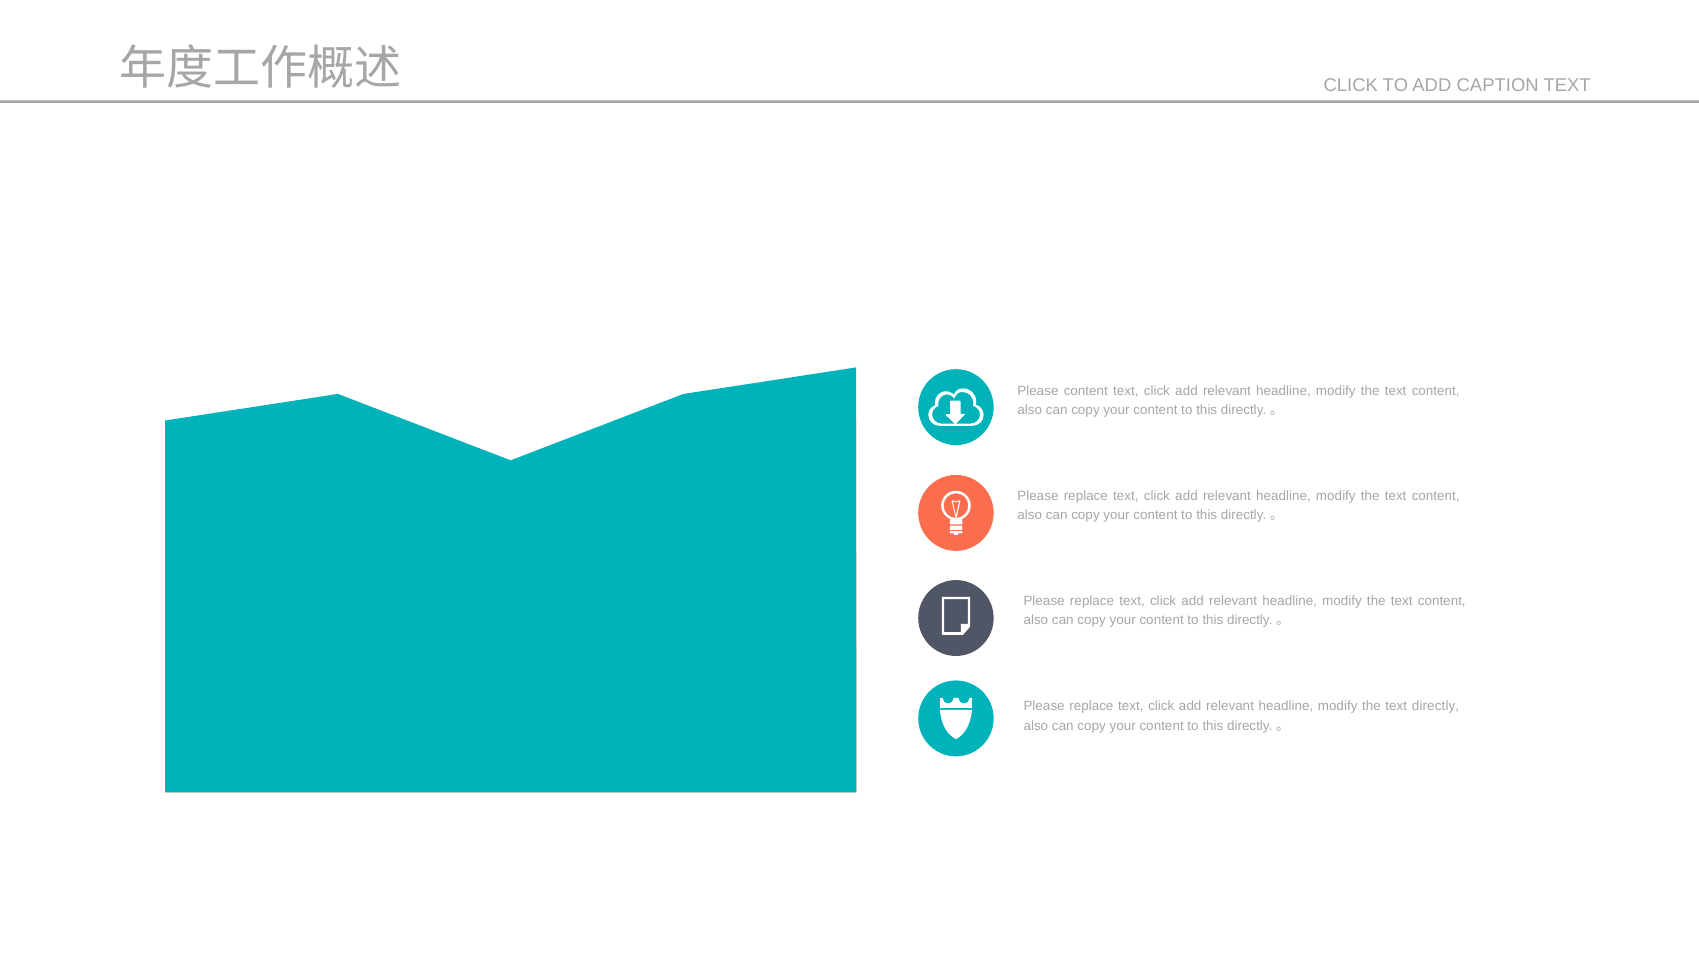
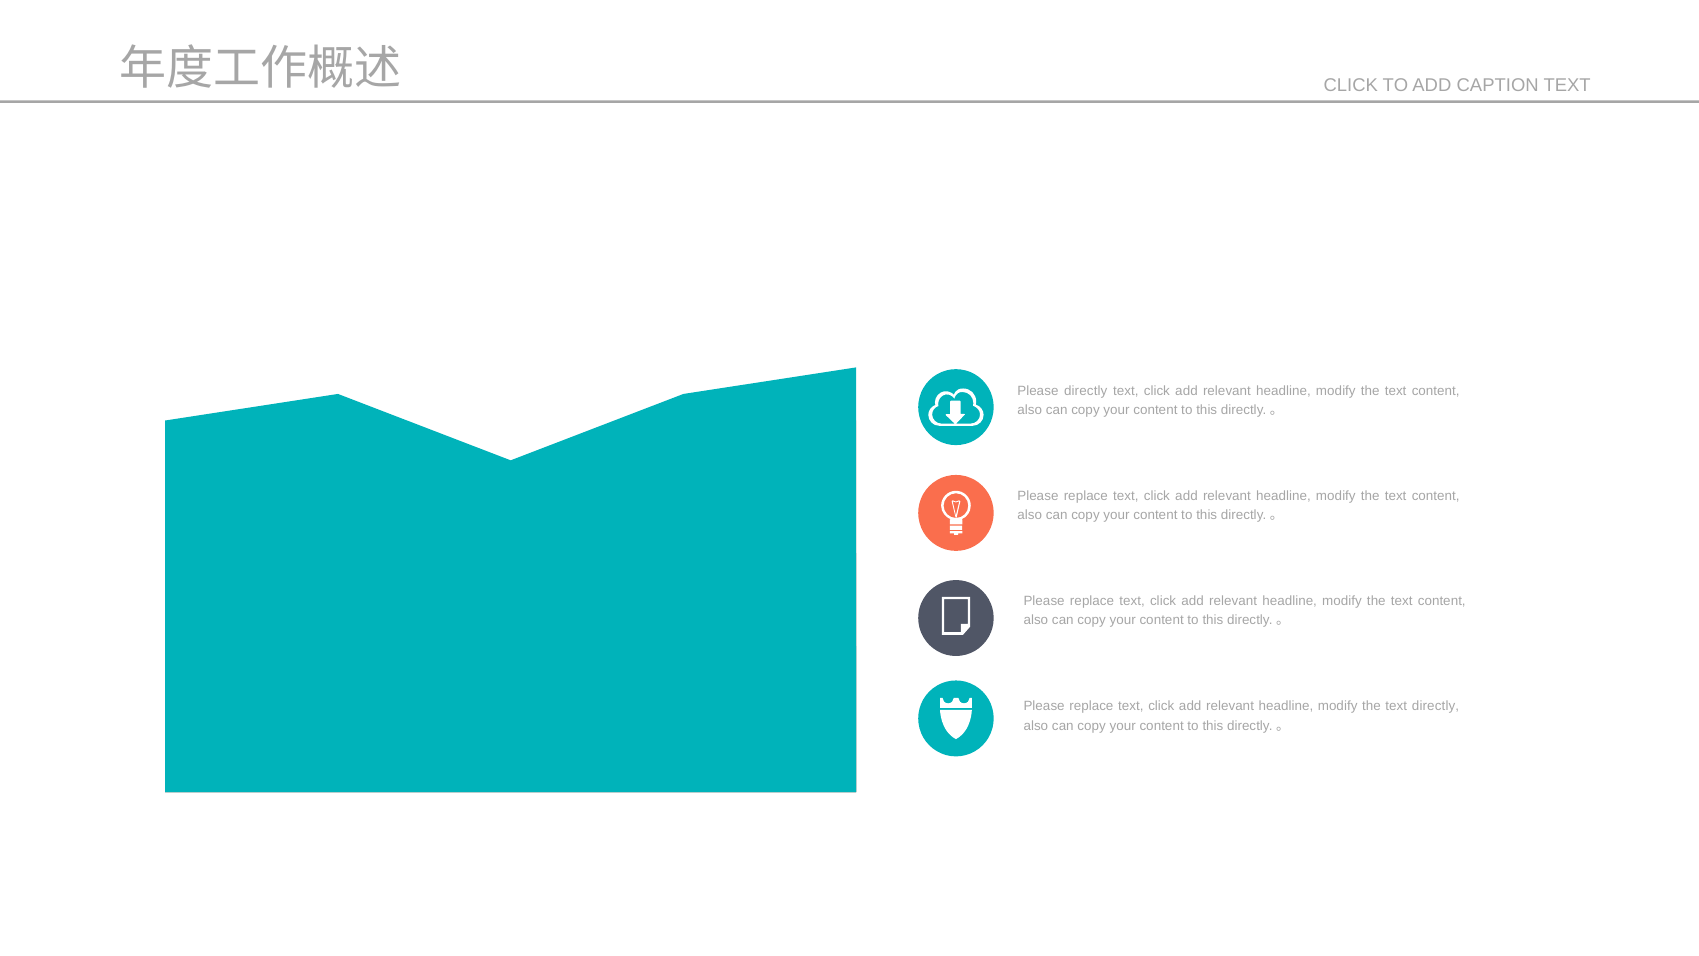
Please content: content -> directly
